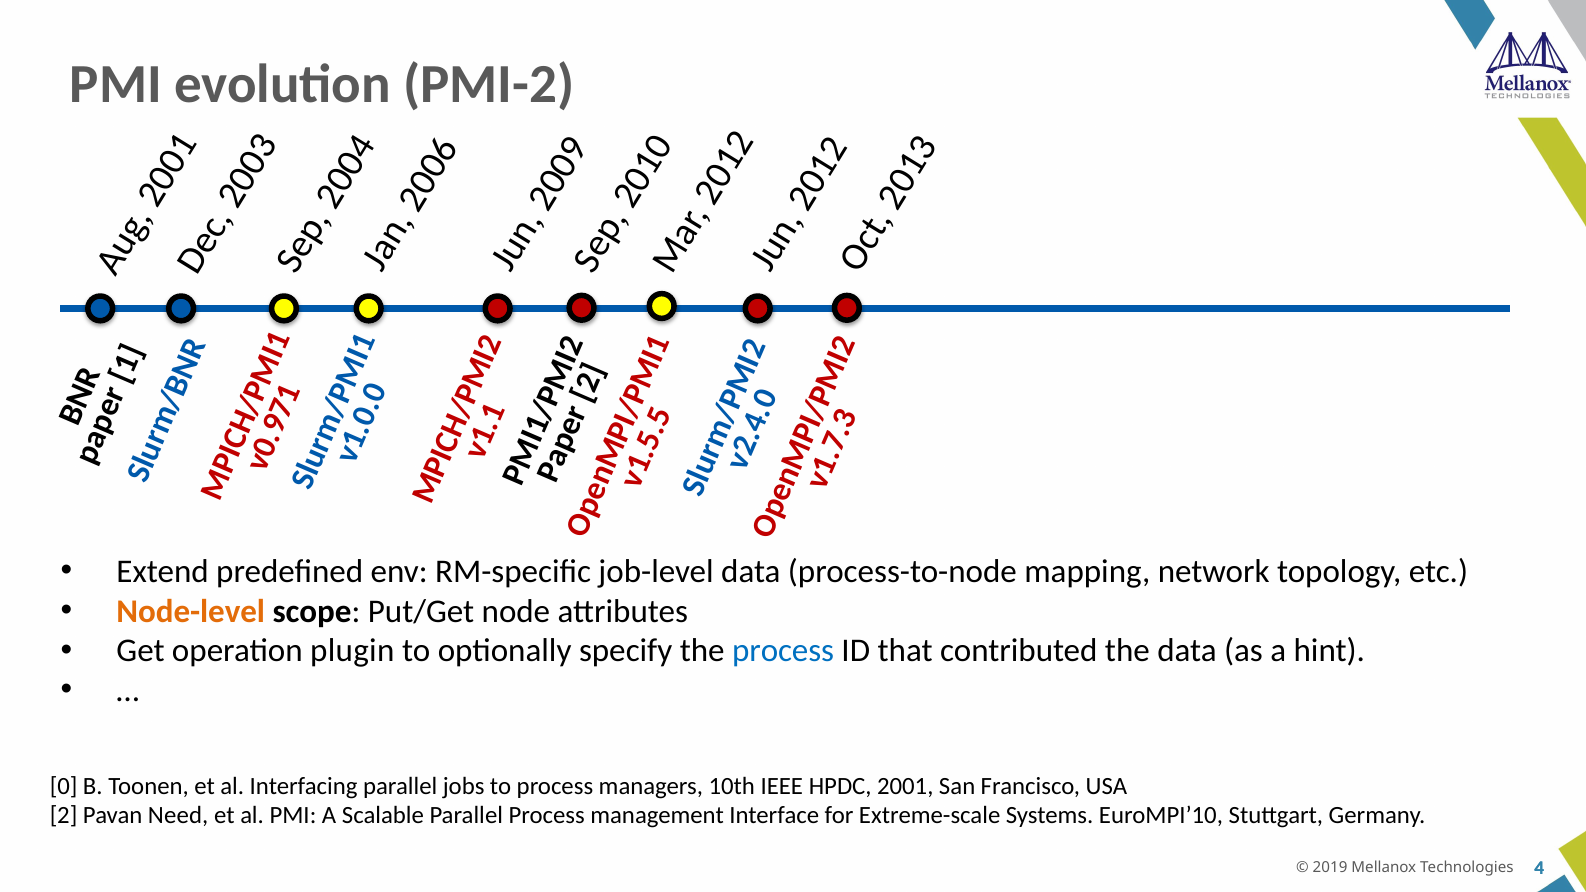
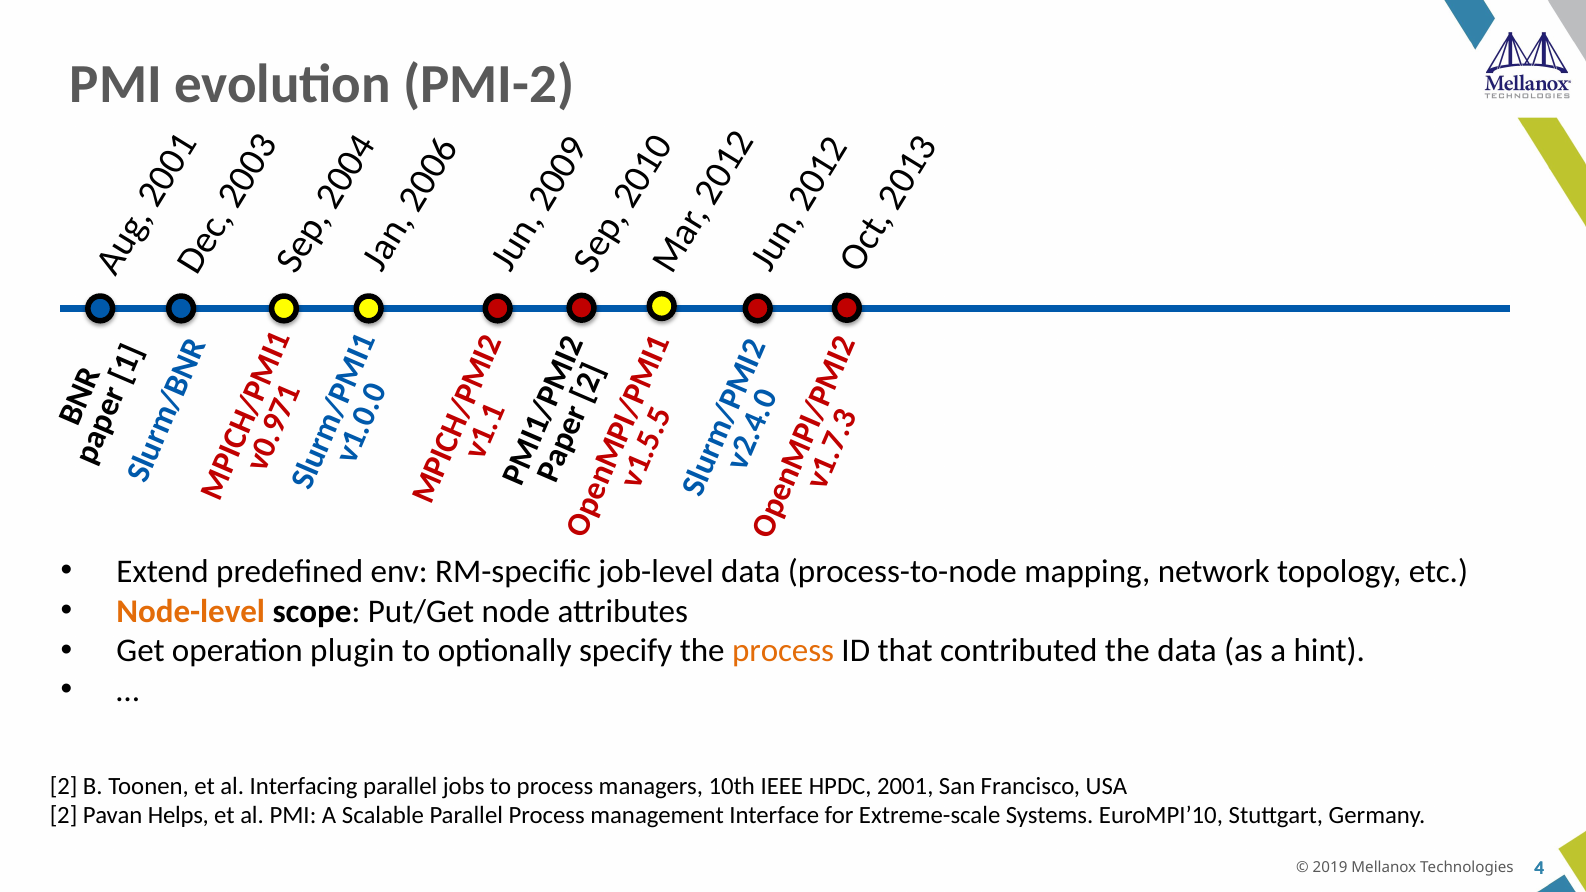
process at (783, 651) colour: blue -> orange
0 at (64, 786): 0 -> 2
Need: Need -> Helps
